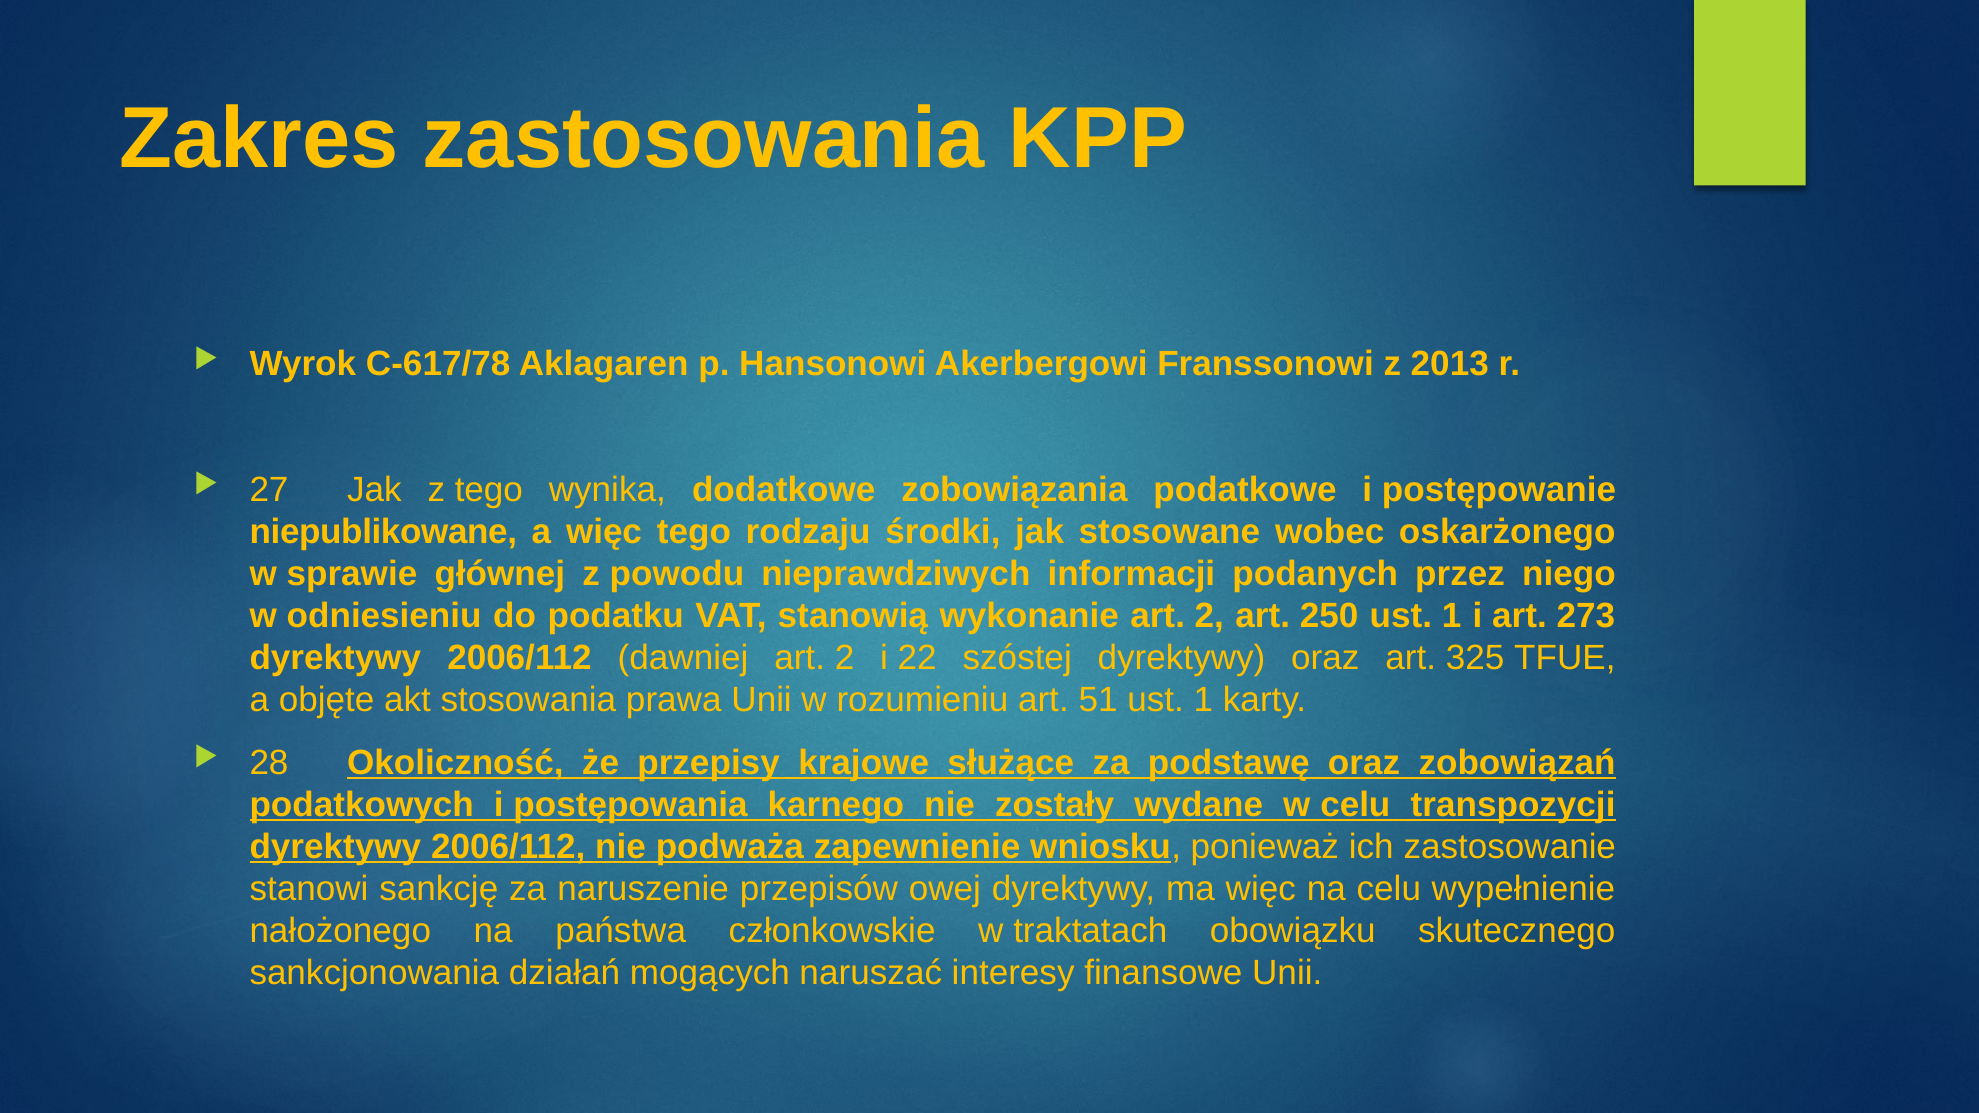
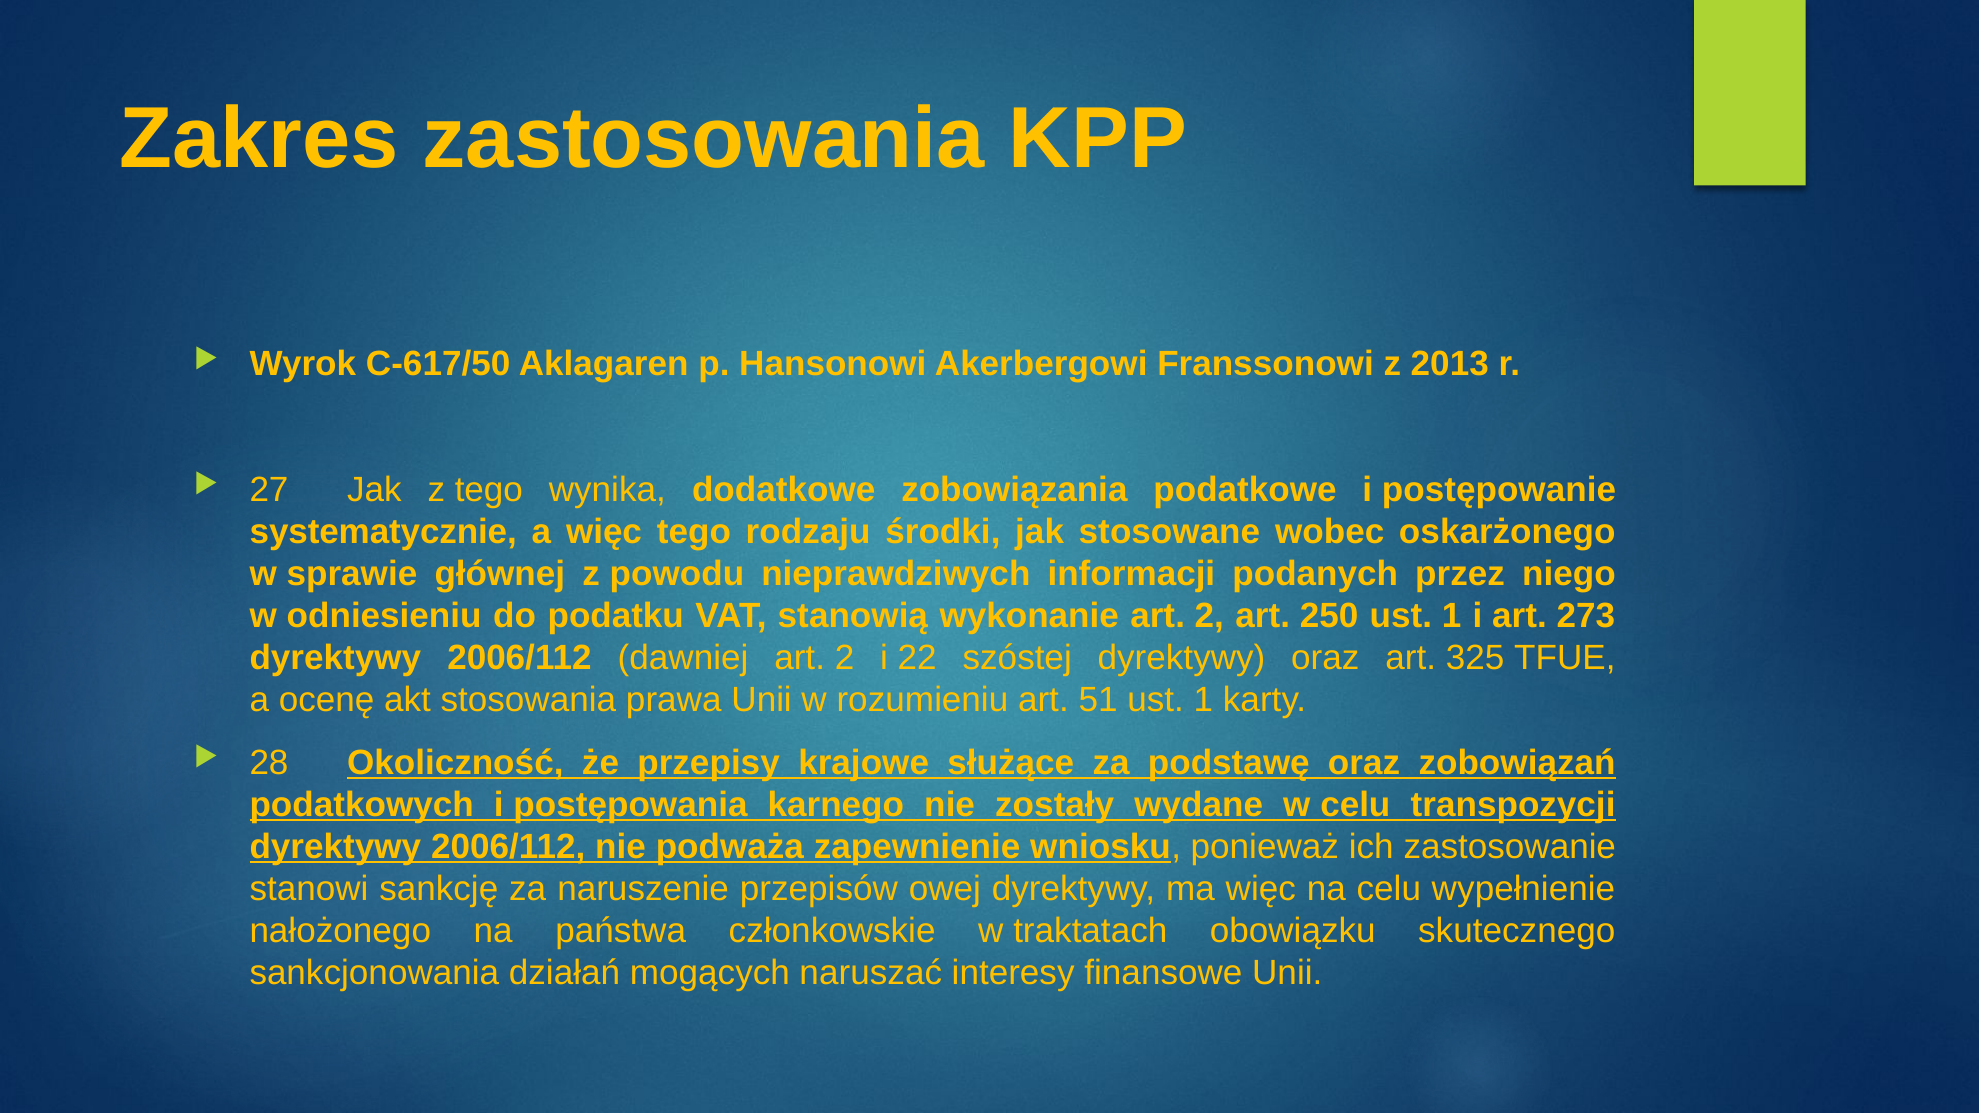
C-617/78: C-617/78 -> C-617/50
niepublikowane: niepublikowane -> systematycznie
objęte: objęte -> ocenę
